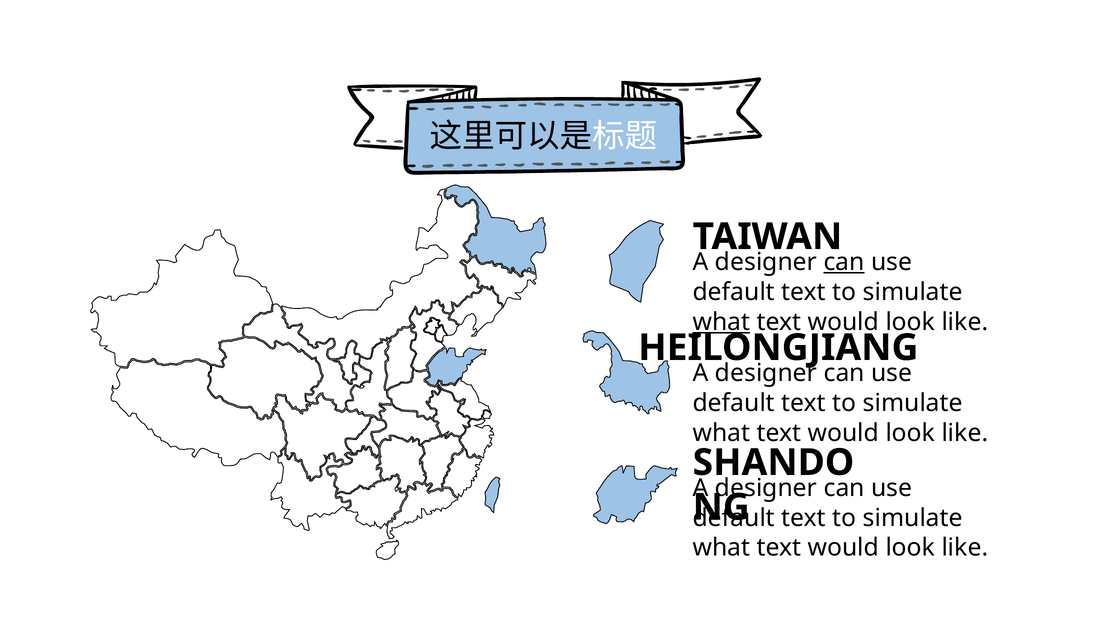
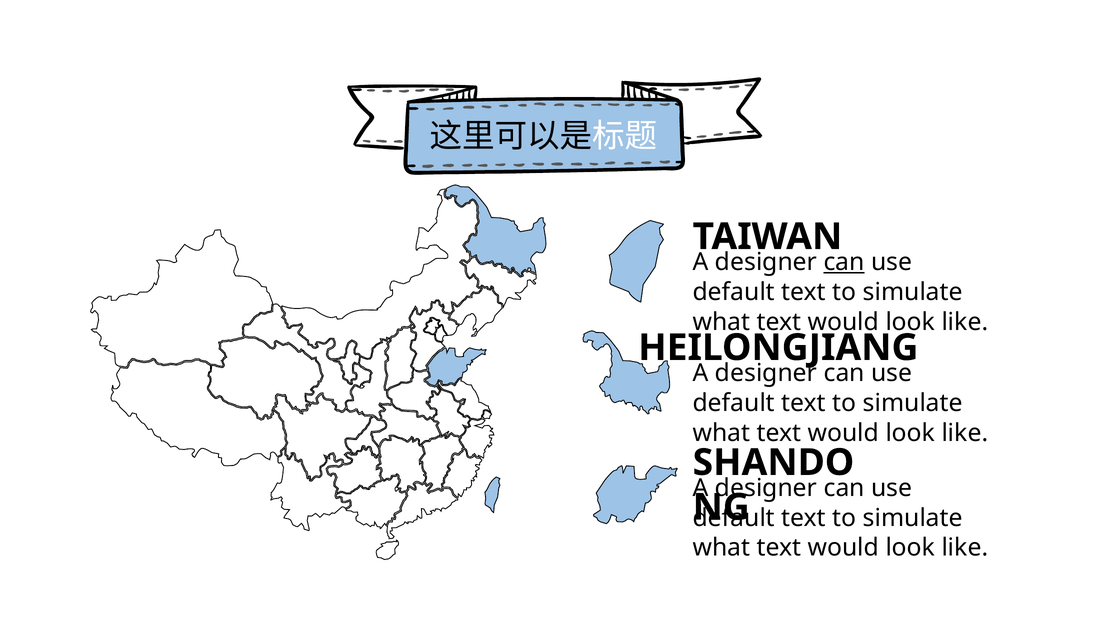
what at (721, 322) underline: present -> none
